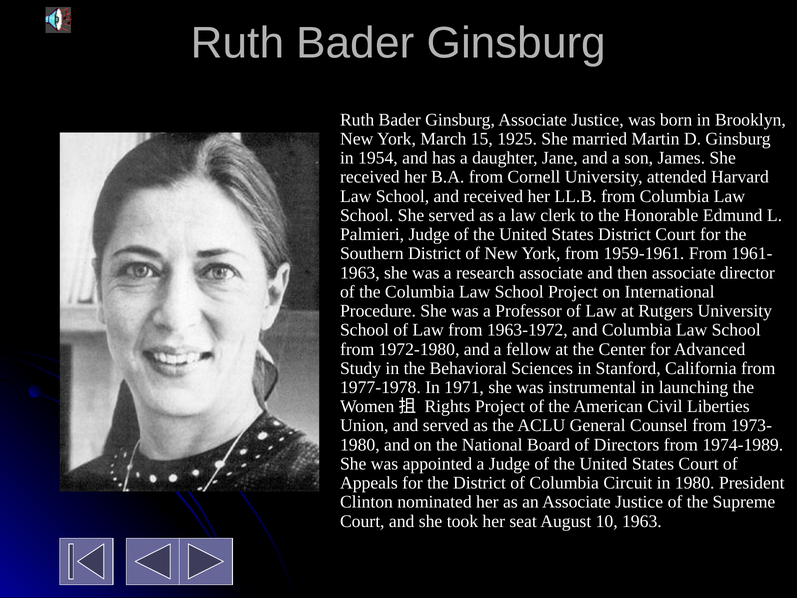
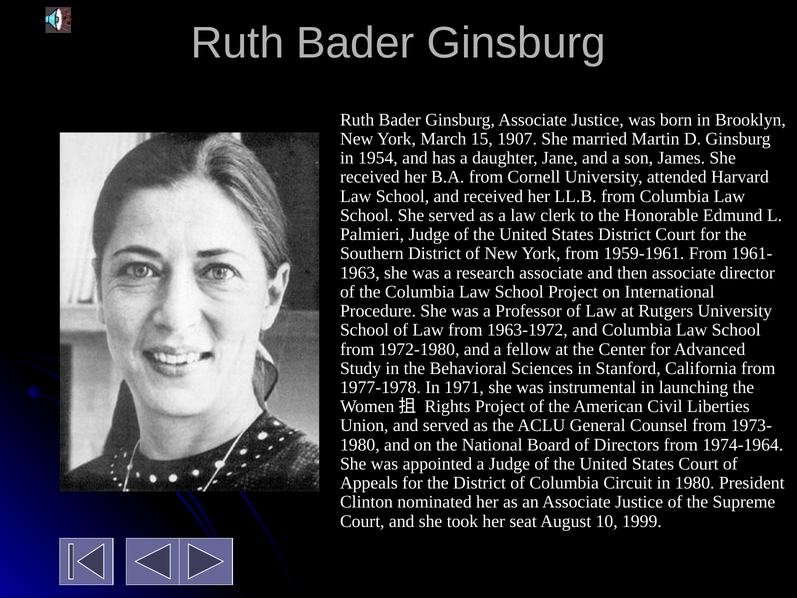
1925: 1925 -> 1907
1974-1989: 1974-1989 -> 1974-1964
10 1963: 1963 -> 1999
